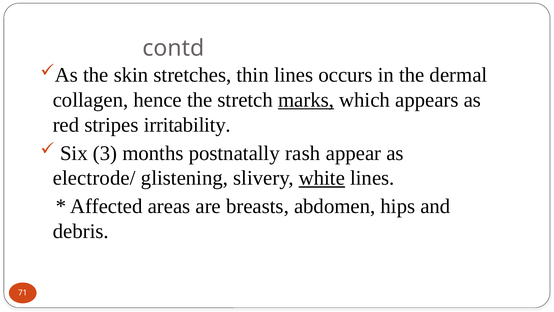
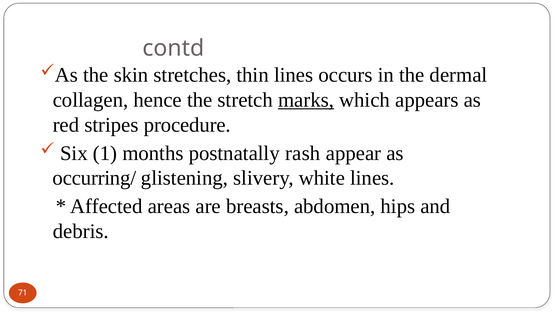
irritability: irritability -> procedure
3: 3 -> 1
electrode/: electrode/ -> occurring/
white underline: present -> none
